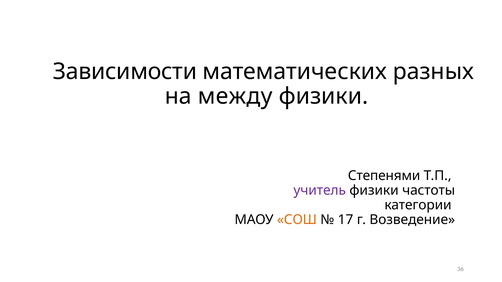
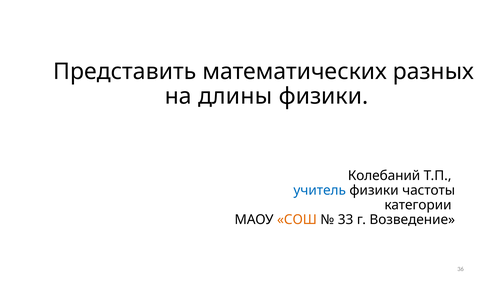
Зависимости: Зависимости -> Представить
между: между -> длины
Степенями: Степенями -> Колебаний
учитель colour: purple -> blue
17: 17 -> 33
